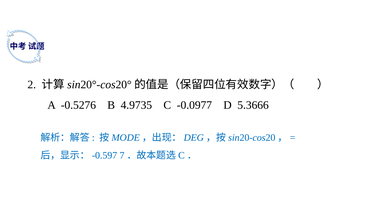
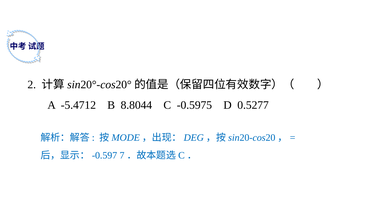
-0.5276: -0.5276 -> -5.4712
4.9735: 4.9735 -> 8.8044
-0.0977: -0.0977 -> -0.5975
5.3666: 5.3666 -> 0.5277
